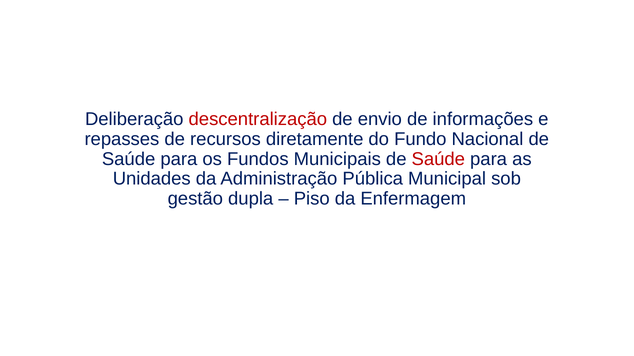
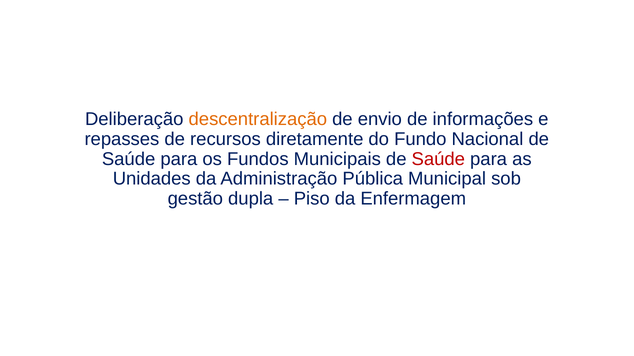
descentralização colour: red -> orange
